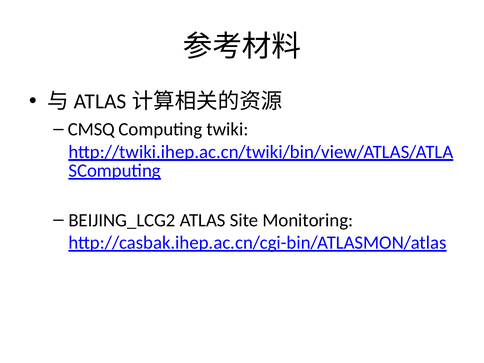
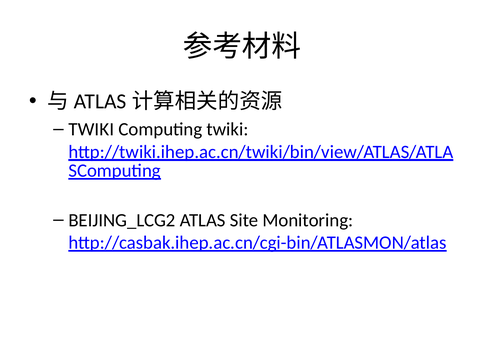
CMSQ at (91, 129): CMSQ -> TWIKI
